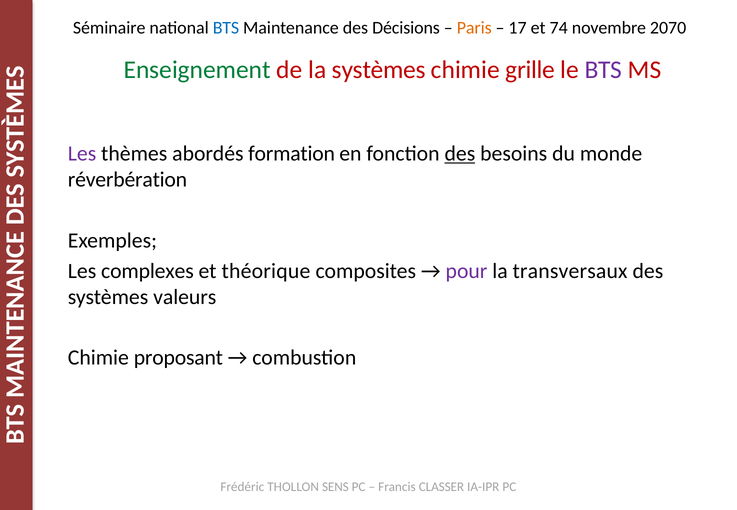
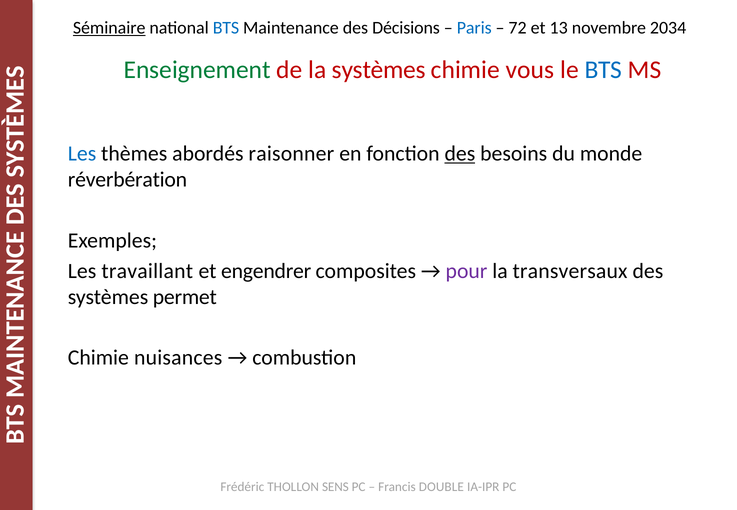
Séminaire underline: none -> present
Paris colour: orange -> blue
17: 17 -> 72
74: 74 -> 13
2070: 2070 -> 2034
grille: grille -> vous
BTS at (603, 70) colour: purple -> blue
Les at (82, 154) colour: purple -> blue
formation: formation -> raisonner
complexes: complexes -> travaillant
théorique: théorique -> engendrer
valeurs: valeurs -> permet
proposant: proposant -> nuisances
CLASSER: CLASSER -> DOUBLE
